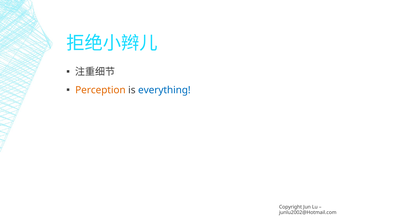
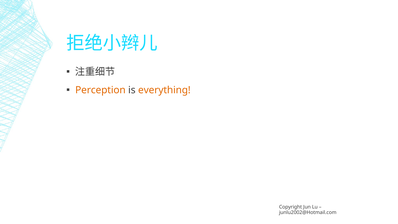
everything colour: blue -> orange
